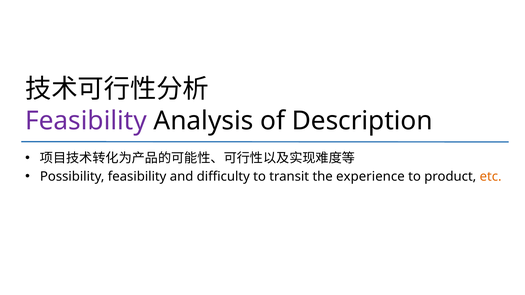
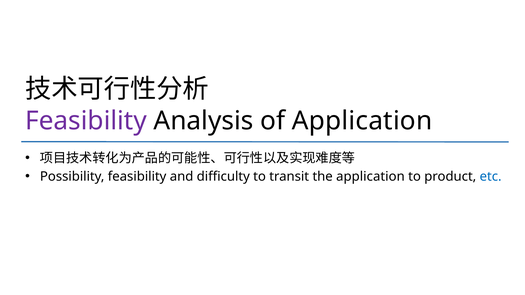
of Description: Description -> Application
the experience: experience -> application
etc colour: orange -> blue
